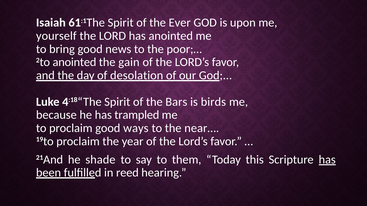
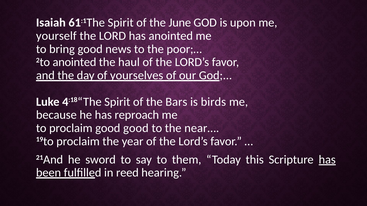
Ever: Ever -> June
gain: gain -> haul
desolation: desolation -> yourselves
trampled: trampled -> reproach
good ways: ways -> good
shade: shade -> sword
